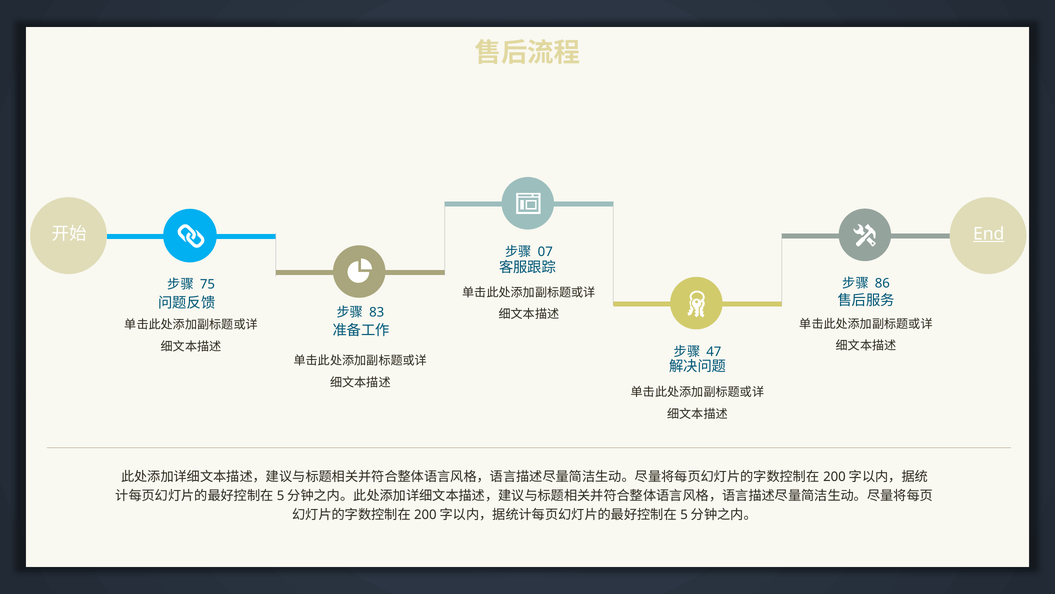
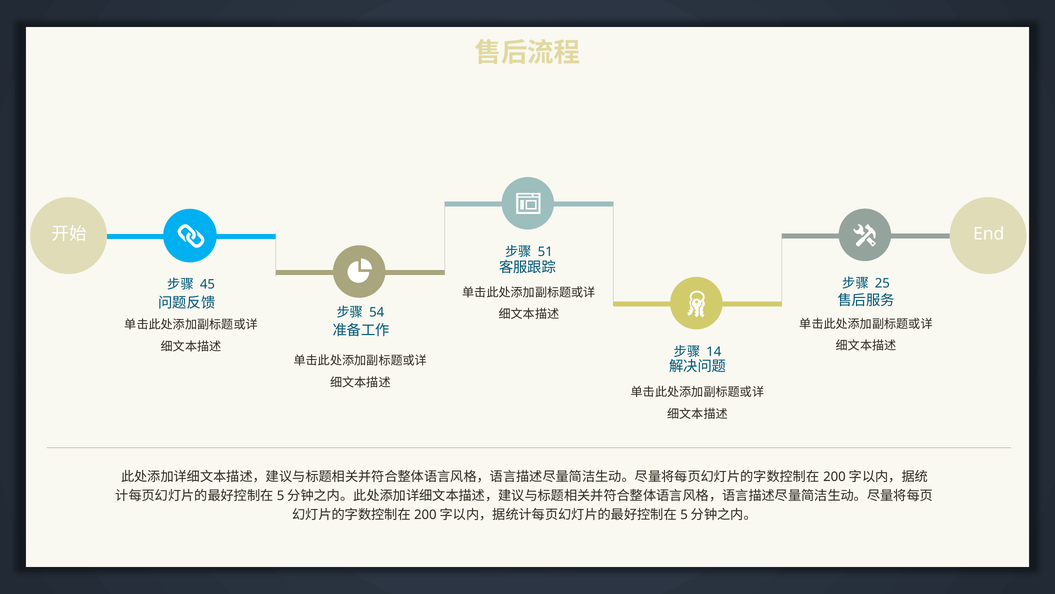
End underline: present -> none
07: 07 -> 51
86: 86 -> 25
75: 75 -> 45
83: 83 -> 54
47: 47 -> 14
